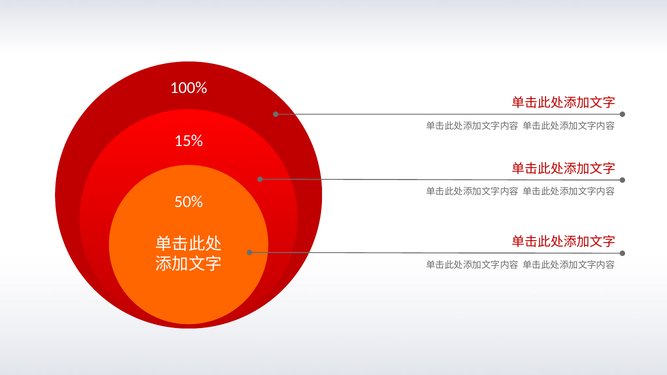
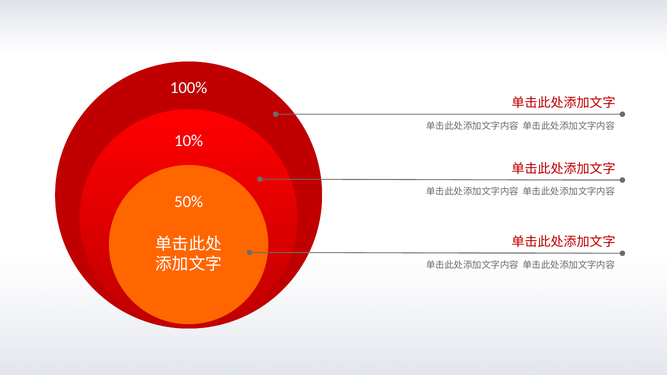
15%: 15% -> 10%
